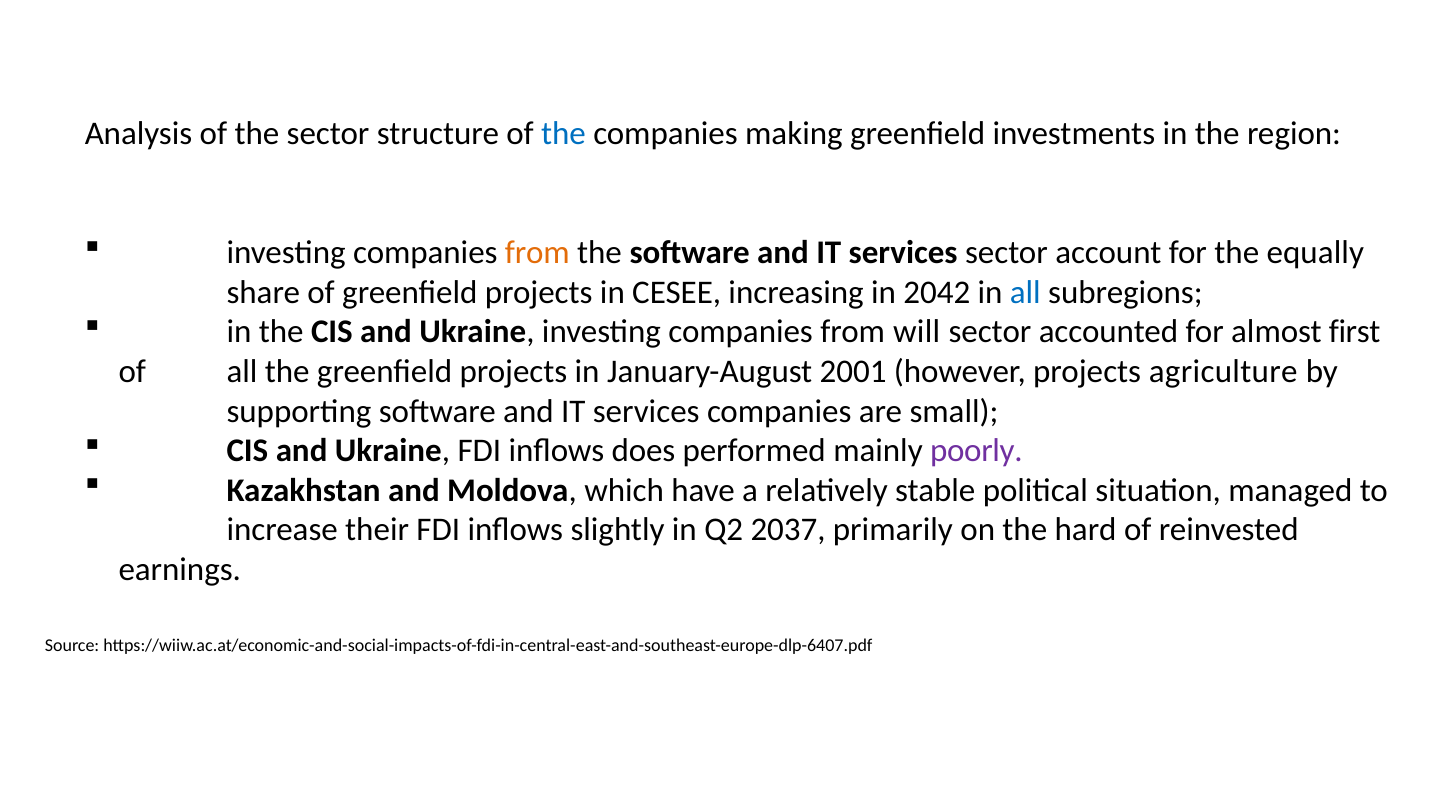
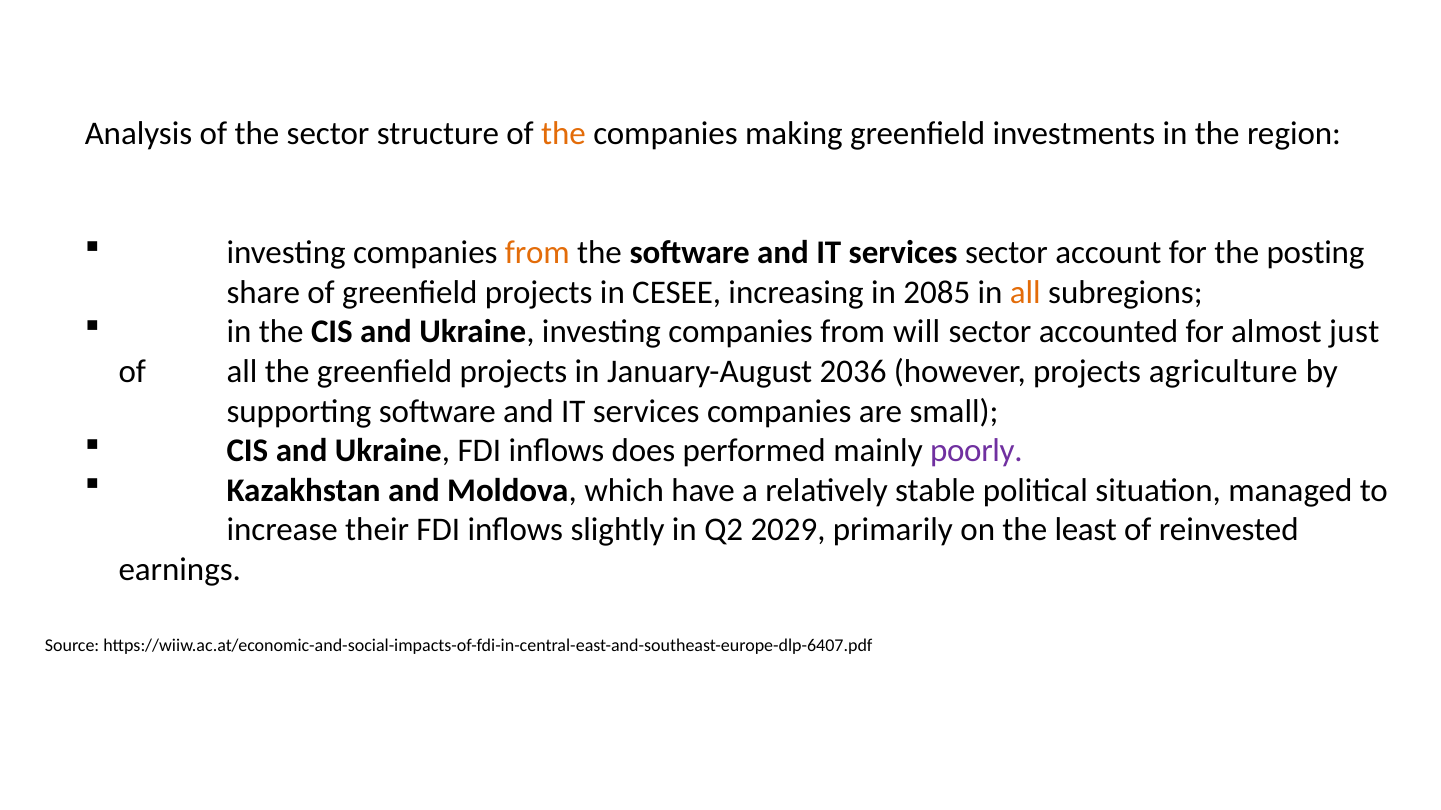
the at (563, 134) colour: blue -> orange
equally: equally -> posting
2042: 2042 -> 2085
all at (1025, 293) colour: blue -> orange
first: first -> just
2001: 2001 -> 2036
2037: 2037 -> 2029
hard: hard -> least
